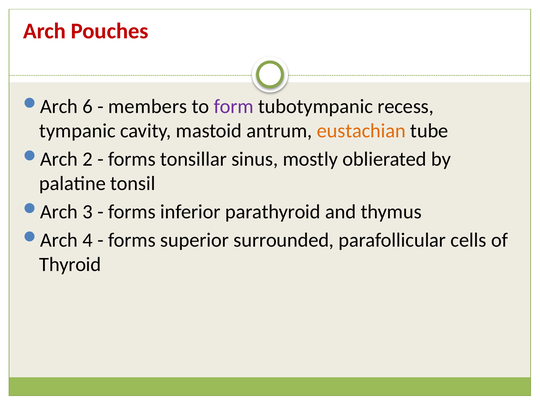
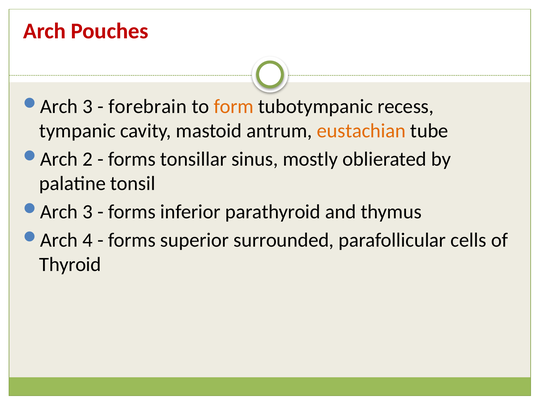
6 at (88, 106): 6 -> 3
members: members -> forebrain
form colour: purple -> orange
